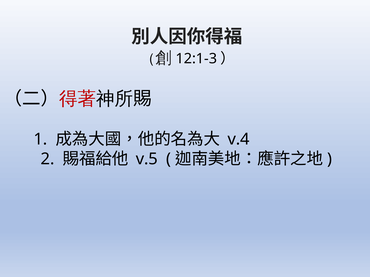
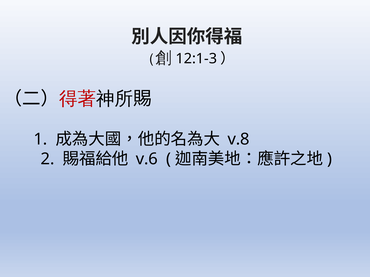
v.4: v.4 -> v.8
v.5: v.5 -> v.6
